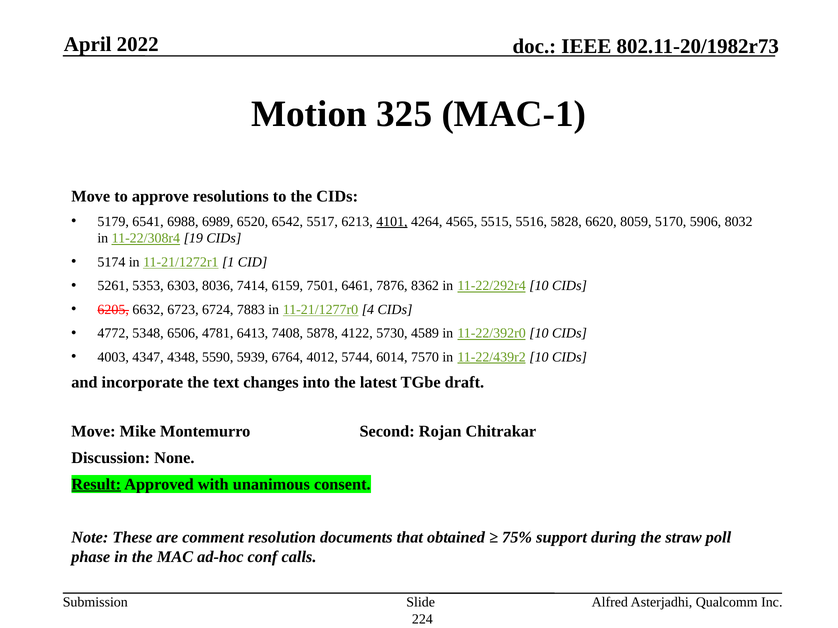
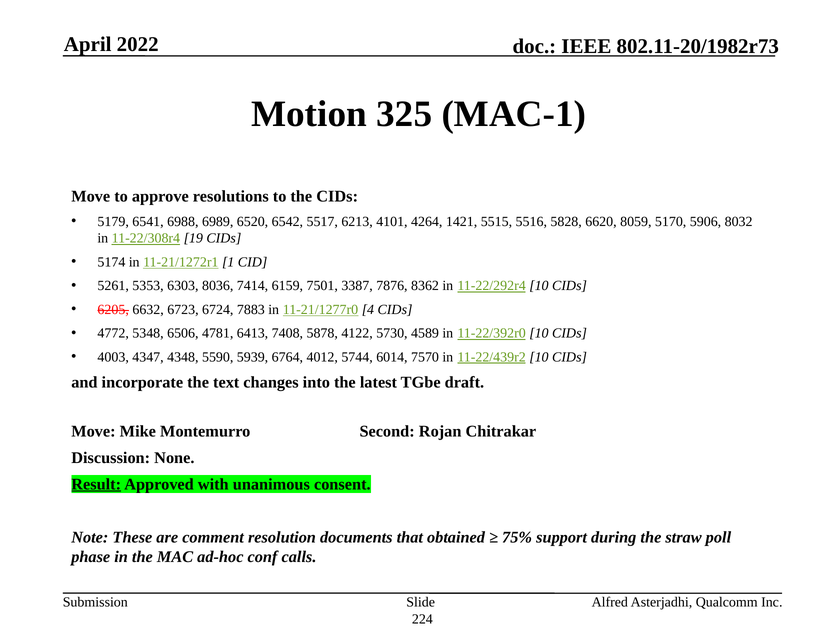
4101 underline: present -> none
4565: 4565 -> 1421
6461: 6461 -> 3387
